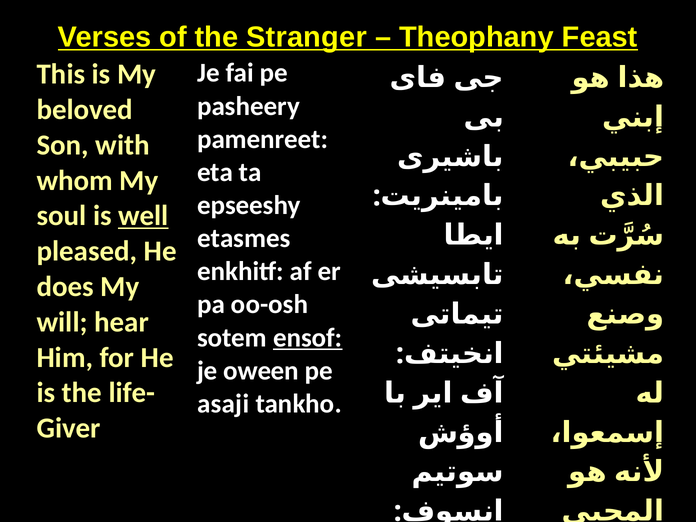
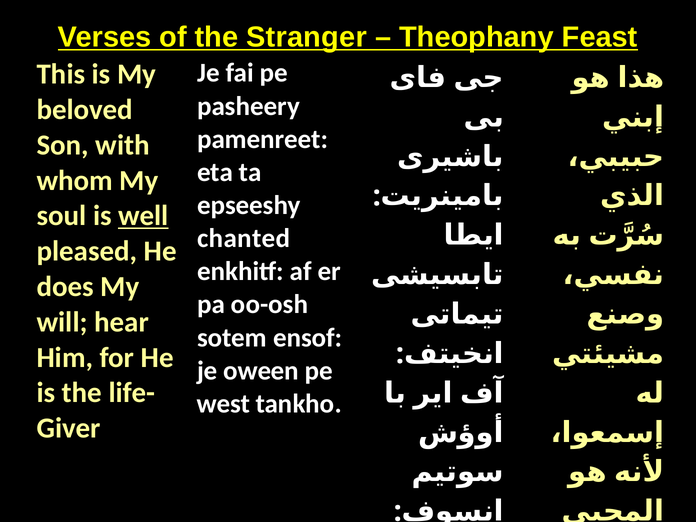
etasmes: etasmes -> chanted
ensof underline: present -> none
asaji: asaji -> west
